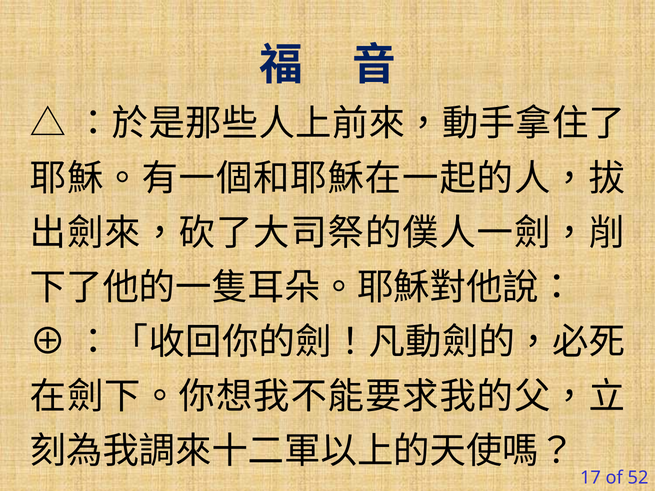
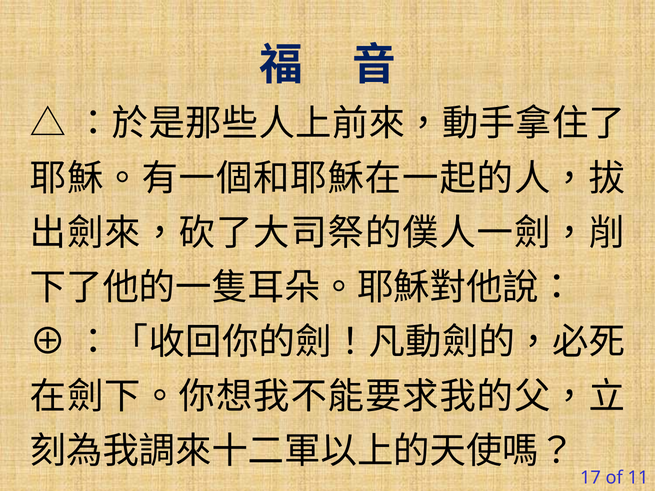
52: 52 -> 11
